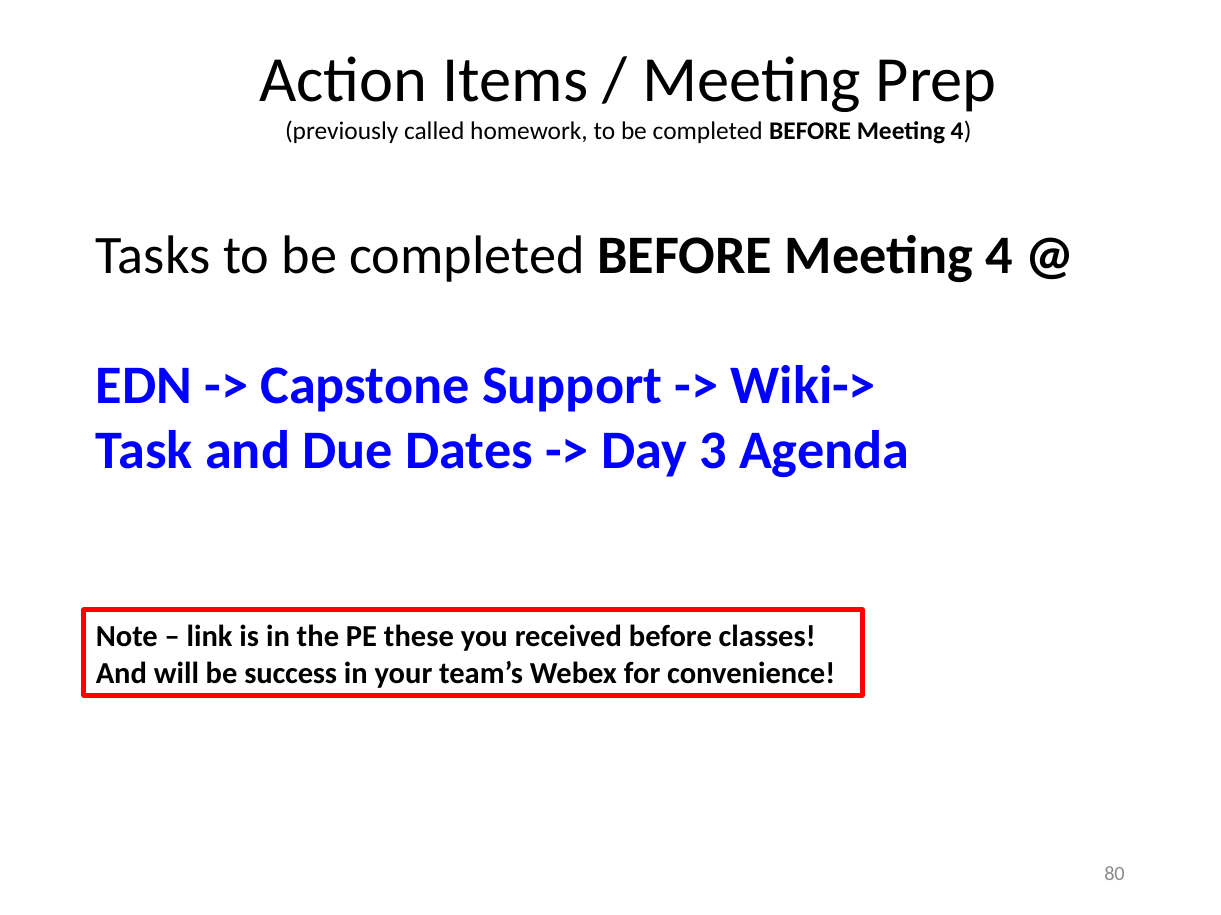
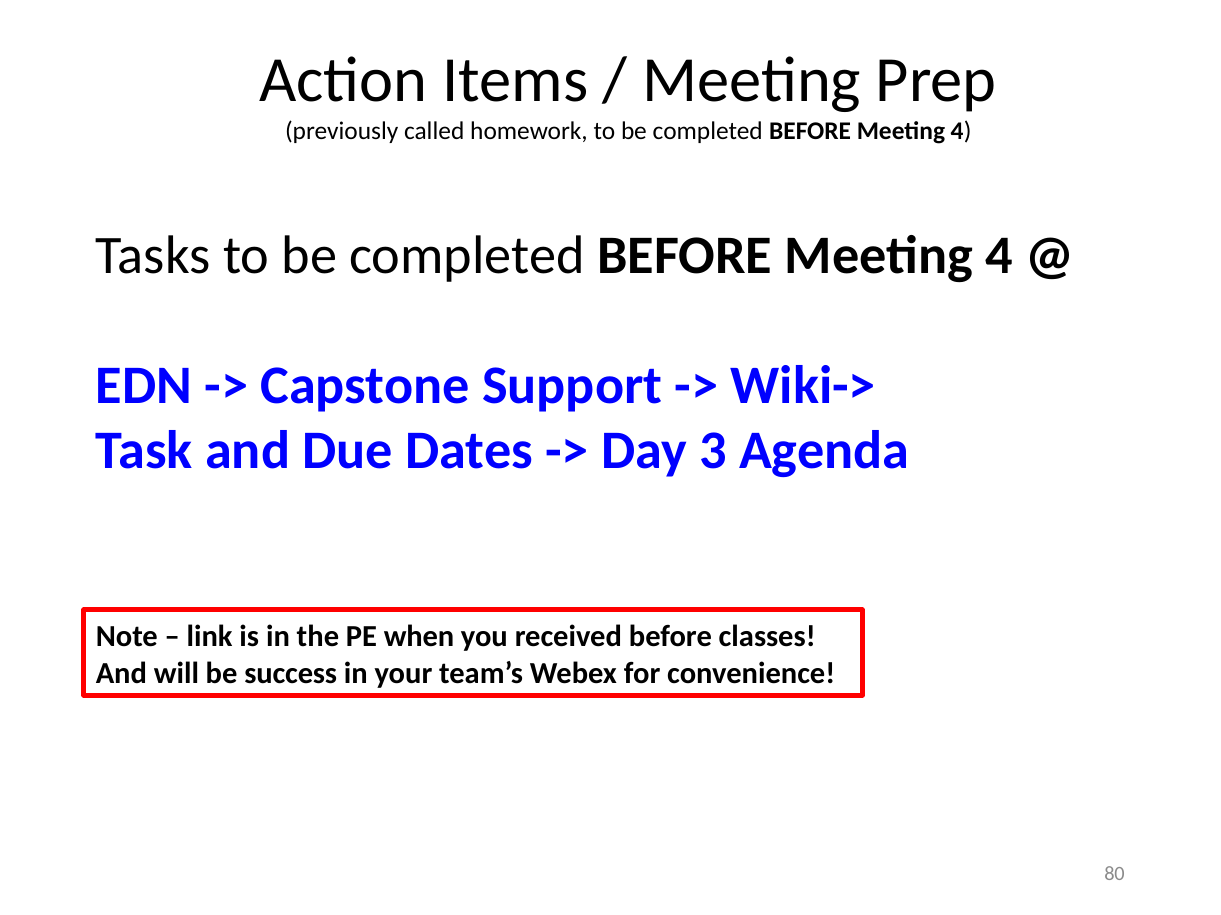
these: these -> when
